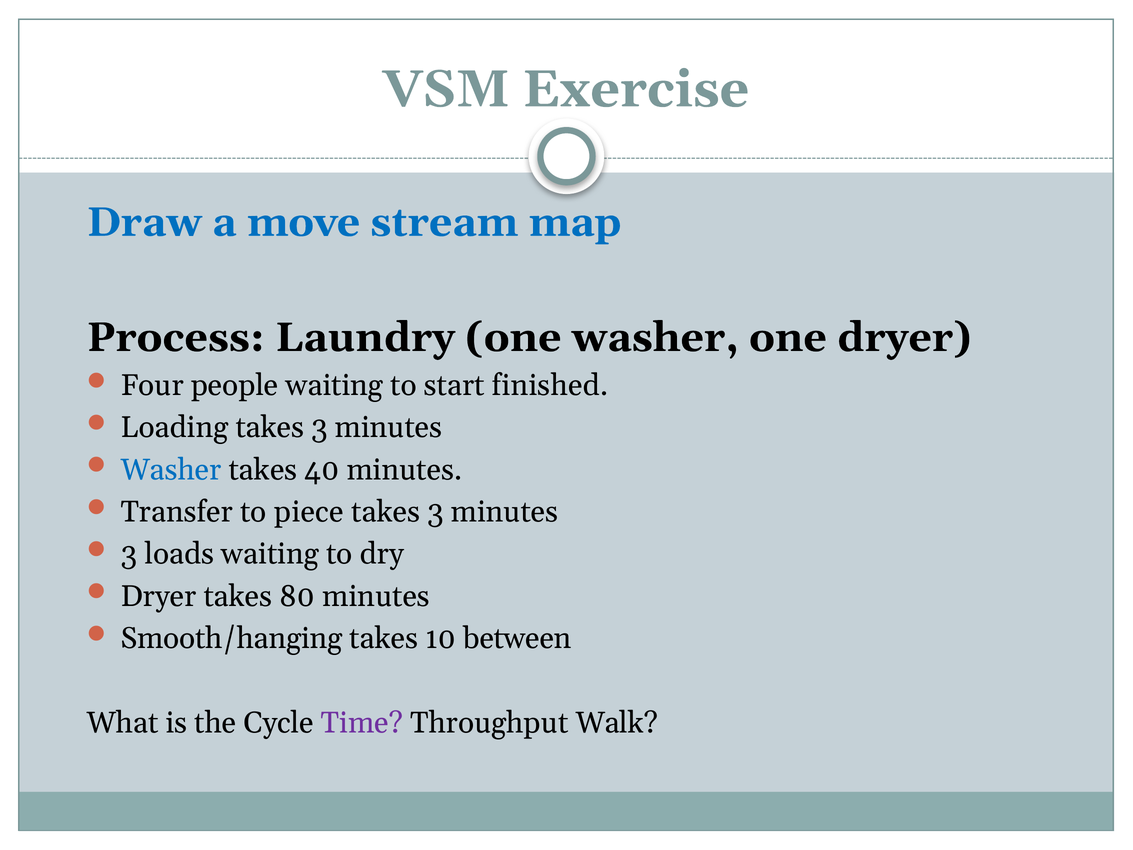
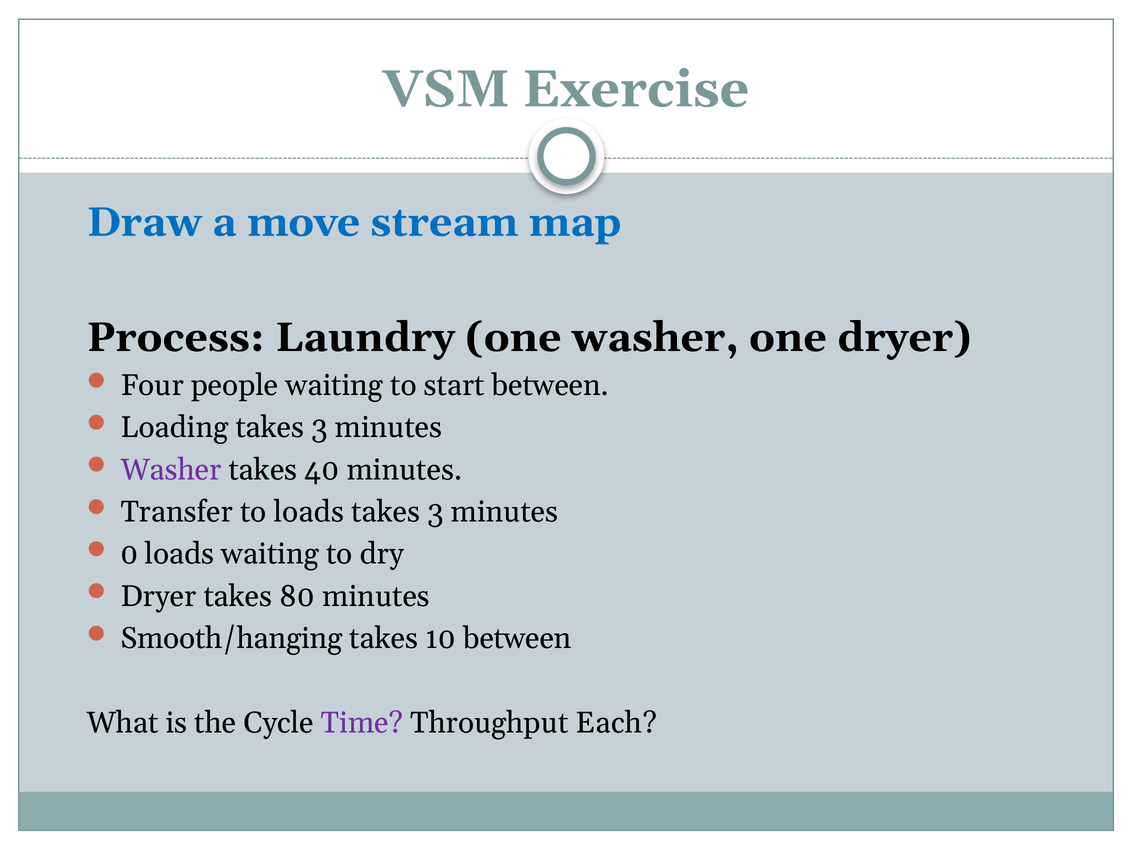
start finished: finished -> between
Washer at (171, 470) colour: blue -> purple
to piece: piece -> loads
3 at (129, 554): 3 -> 0
Walk: Walk -> Each
